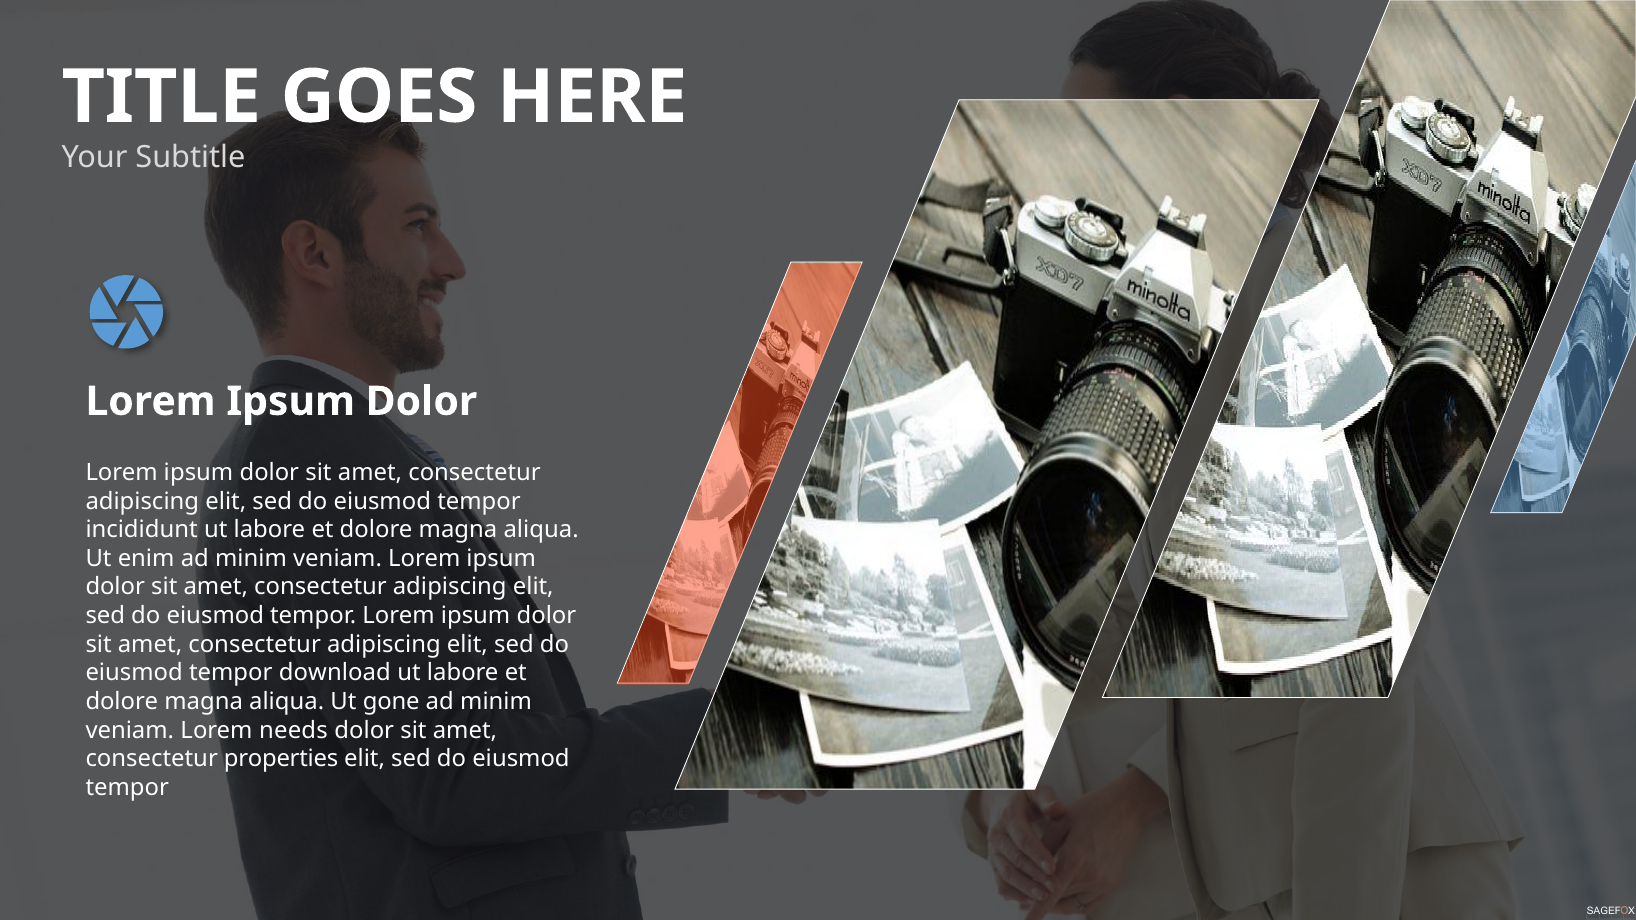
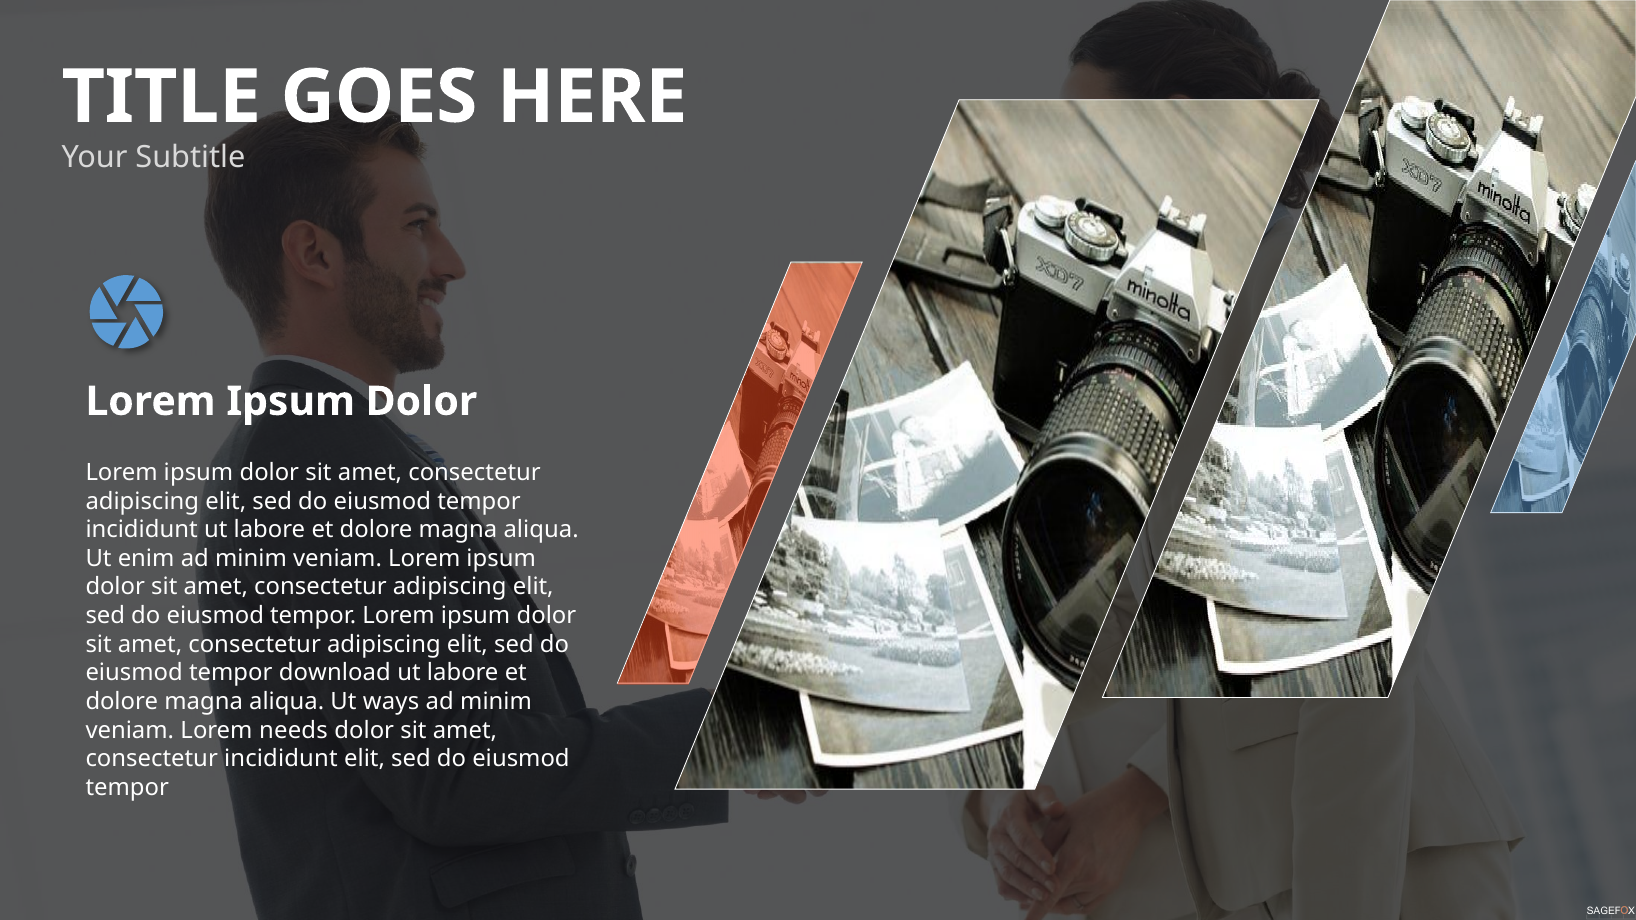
gone: gone -> ways
consectetur properties: properties -> incididunt
